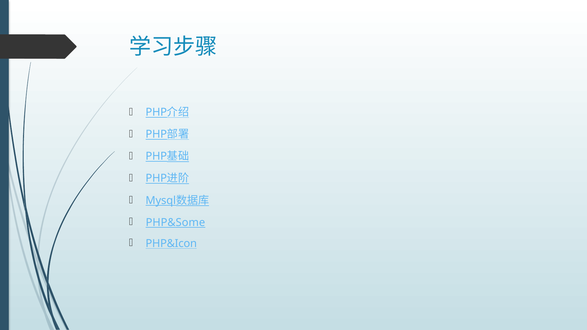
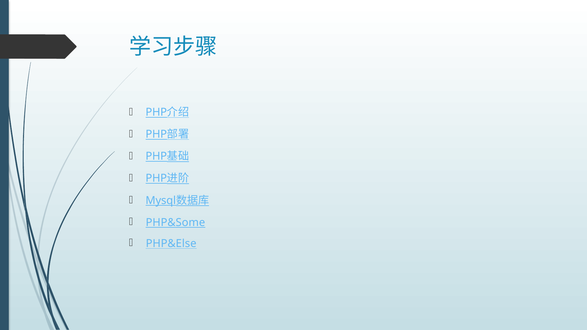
PHP&Icon: PHP&Icon -> PHP&Else
